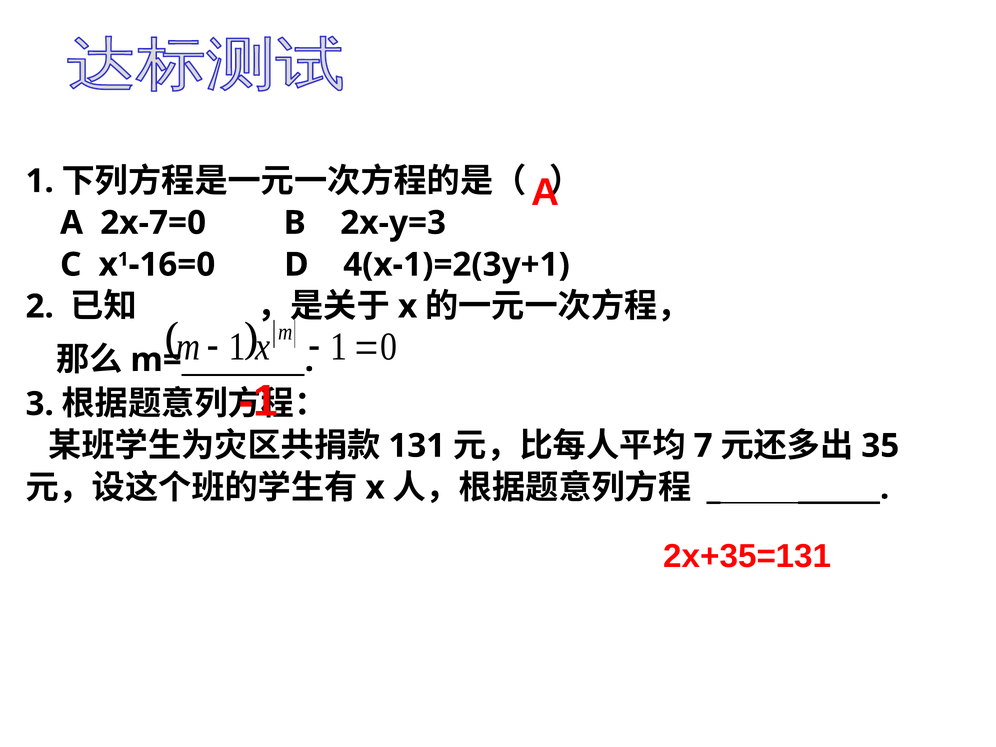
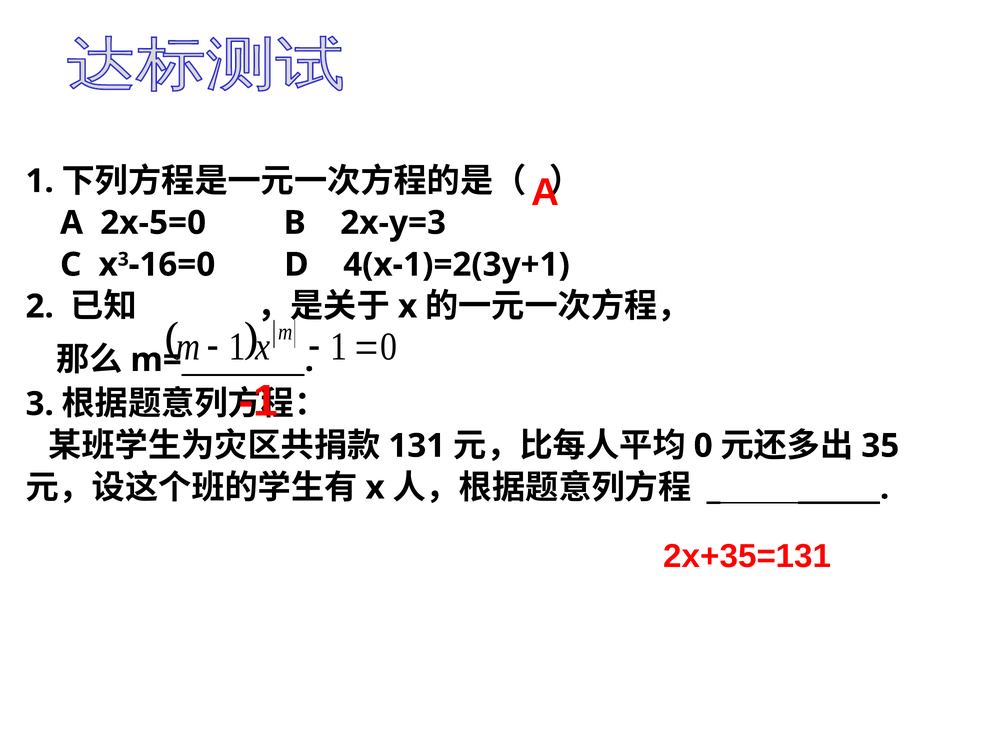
2x-7=0: 2x-7=0 -> 2x-5=0
1 at (123, 259): 1 -> 3
7 at (703, 446): 7 -> 0
